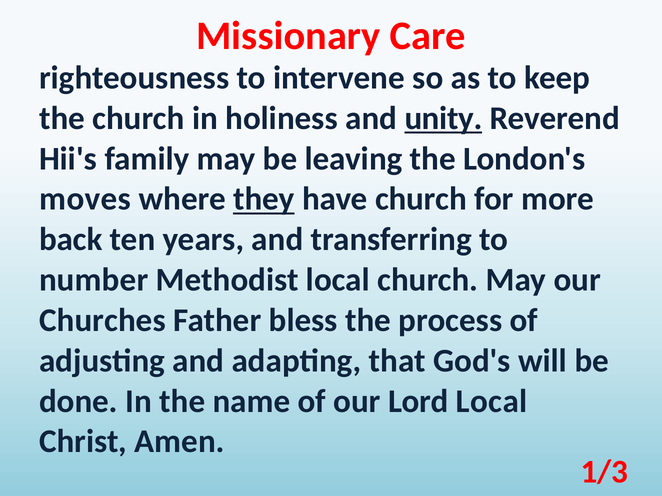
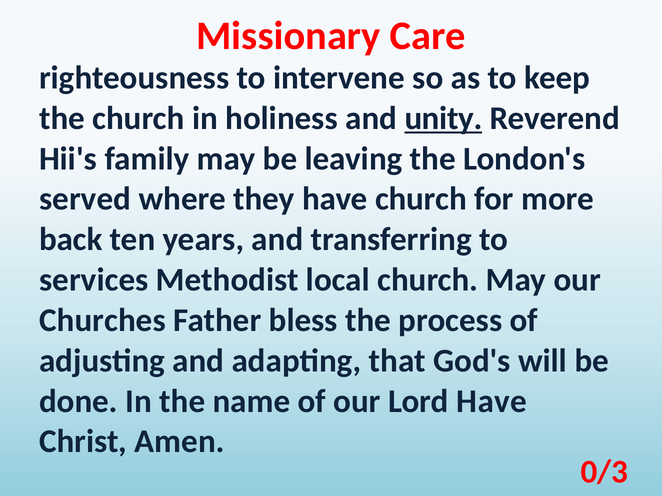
moves: moves -> served
they underline: present -> none
number: number -> services
Lord Local: Local -> Have
1/3: 1/3 -> 0/3
